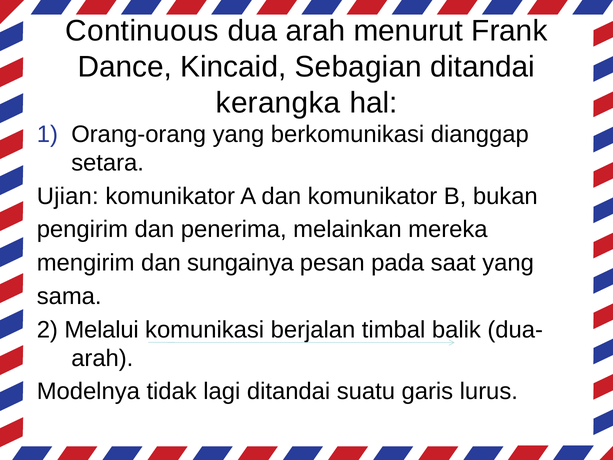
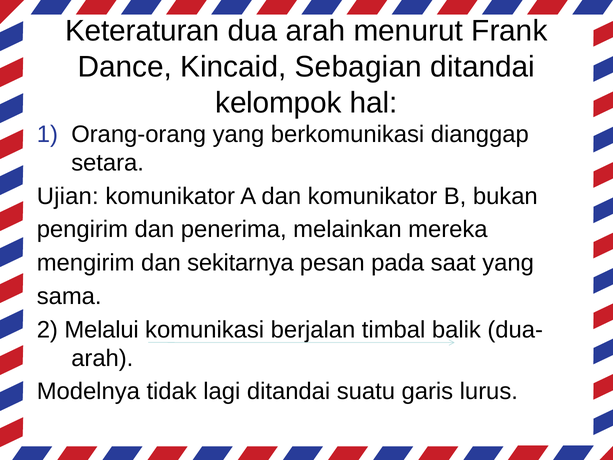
Continuous: Continuous -> Keteraturan
kerangka: kerangka -> kelompok
sungainya: sungainya -> sekitarnya
